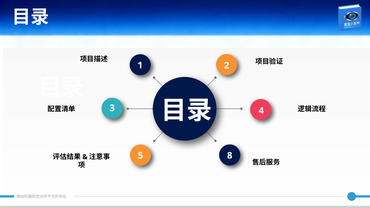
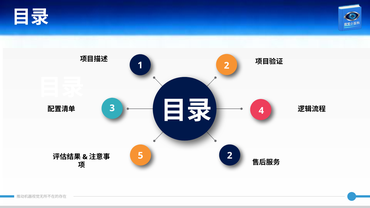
5 8: 8 -> 2
